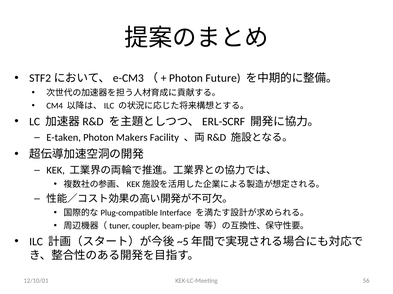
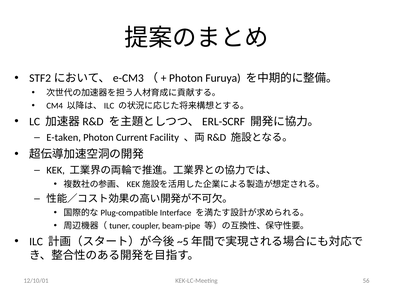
Future: Future -> Furuya
Makers: Makers -> Current
